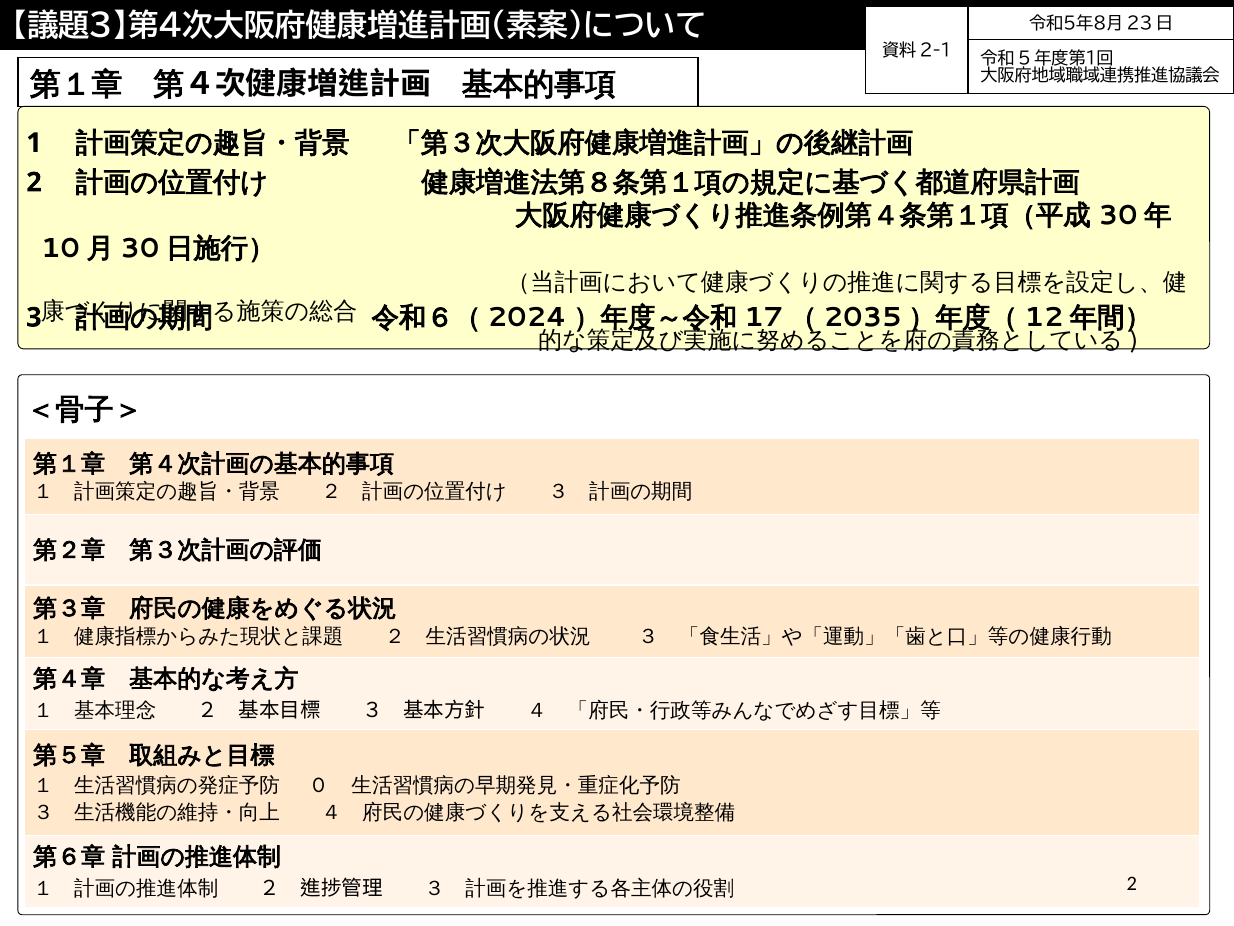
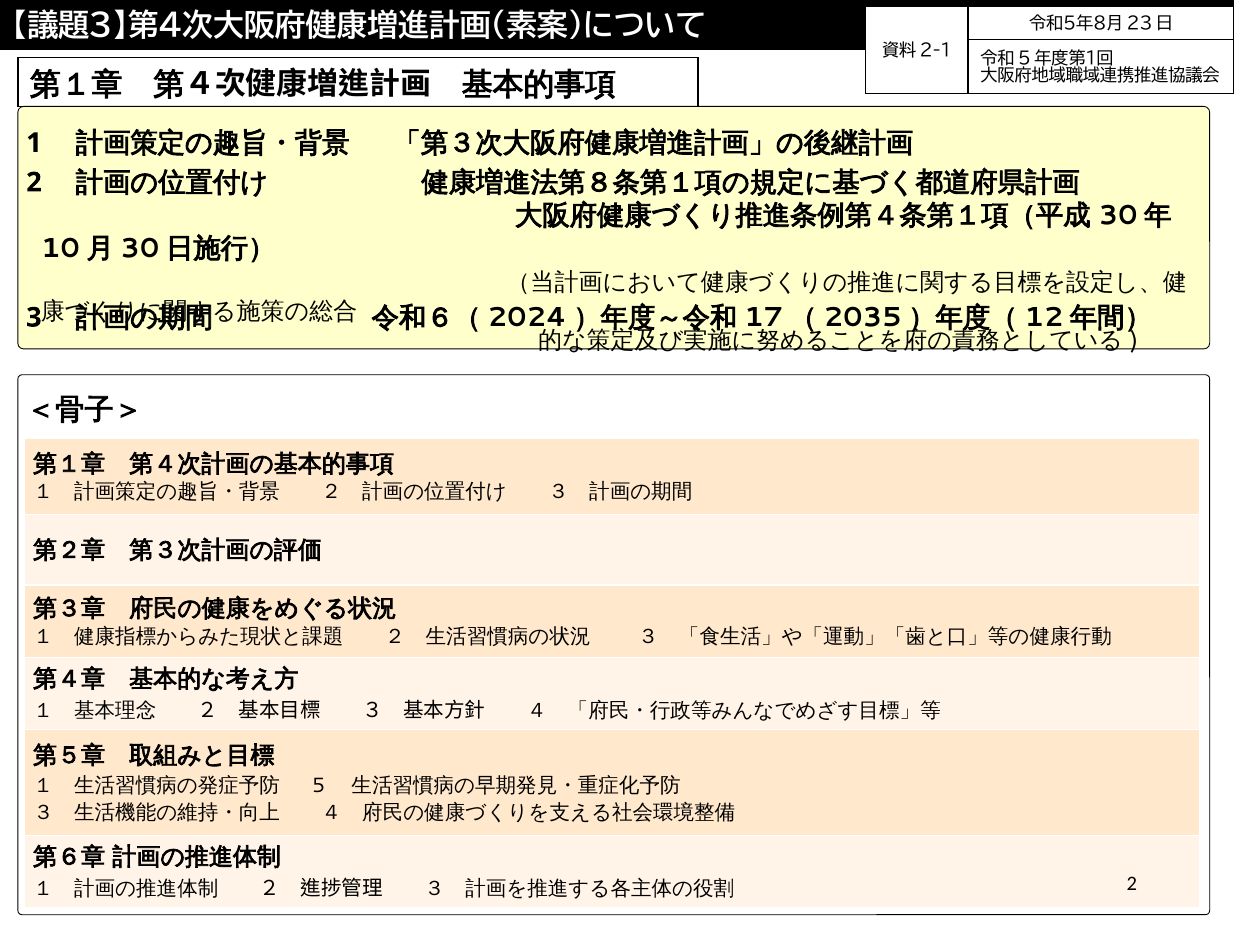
0: 0 -> 5
